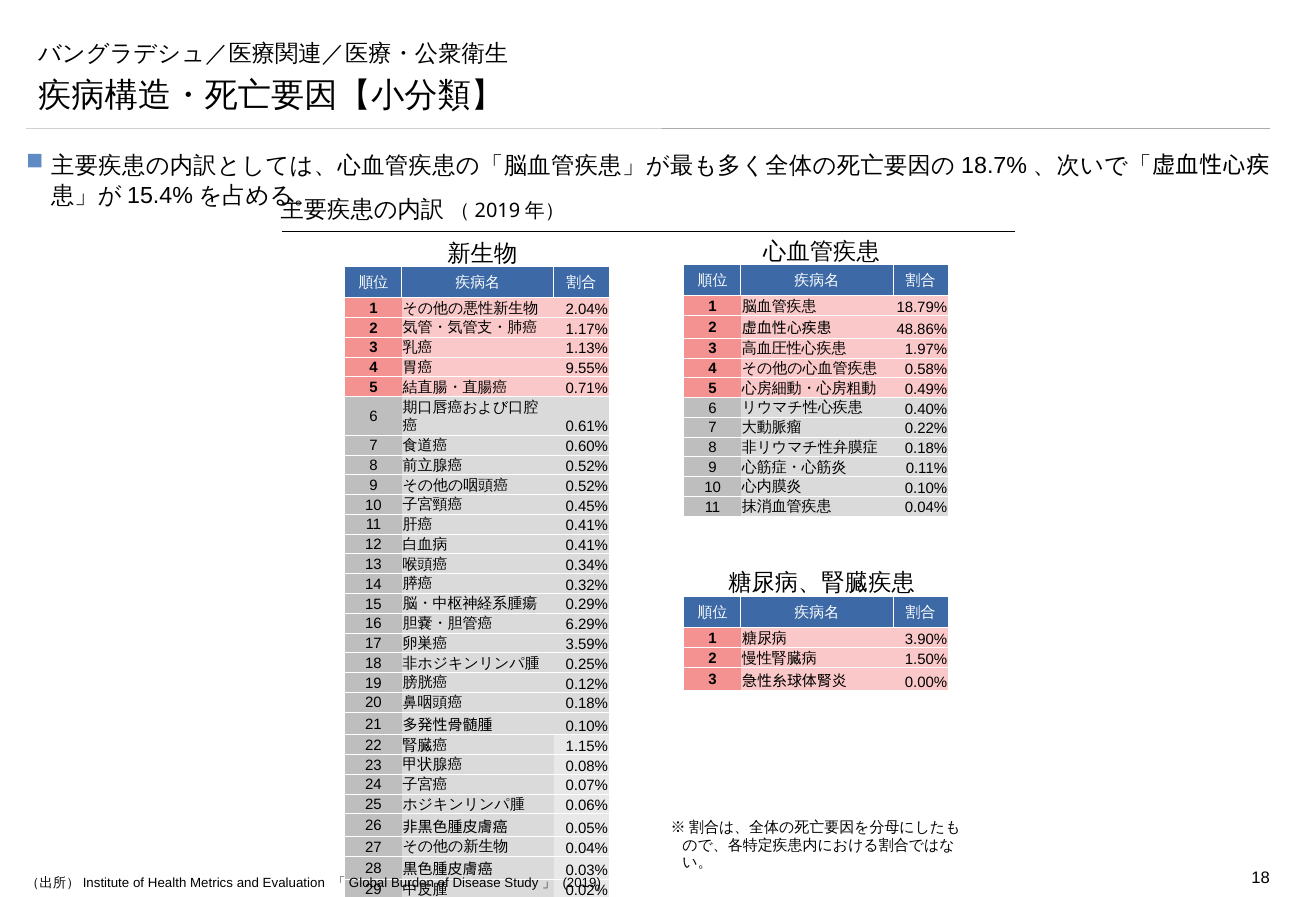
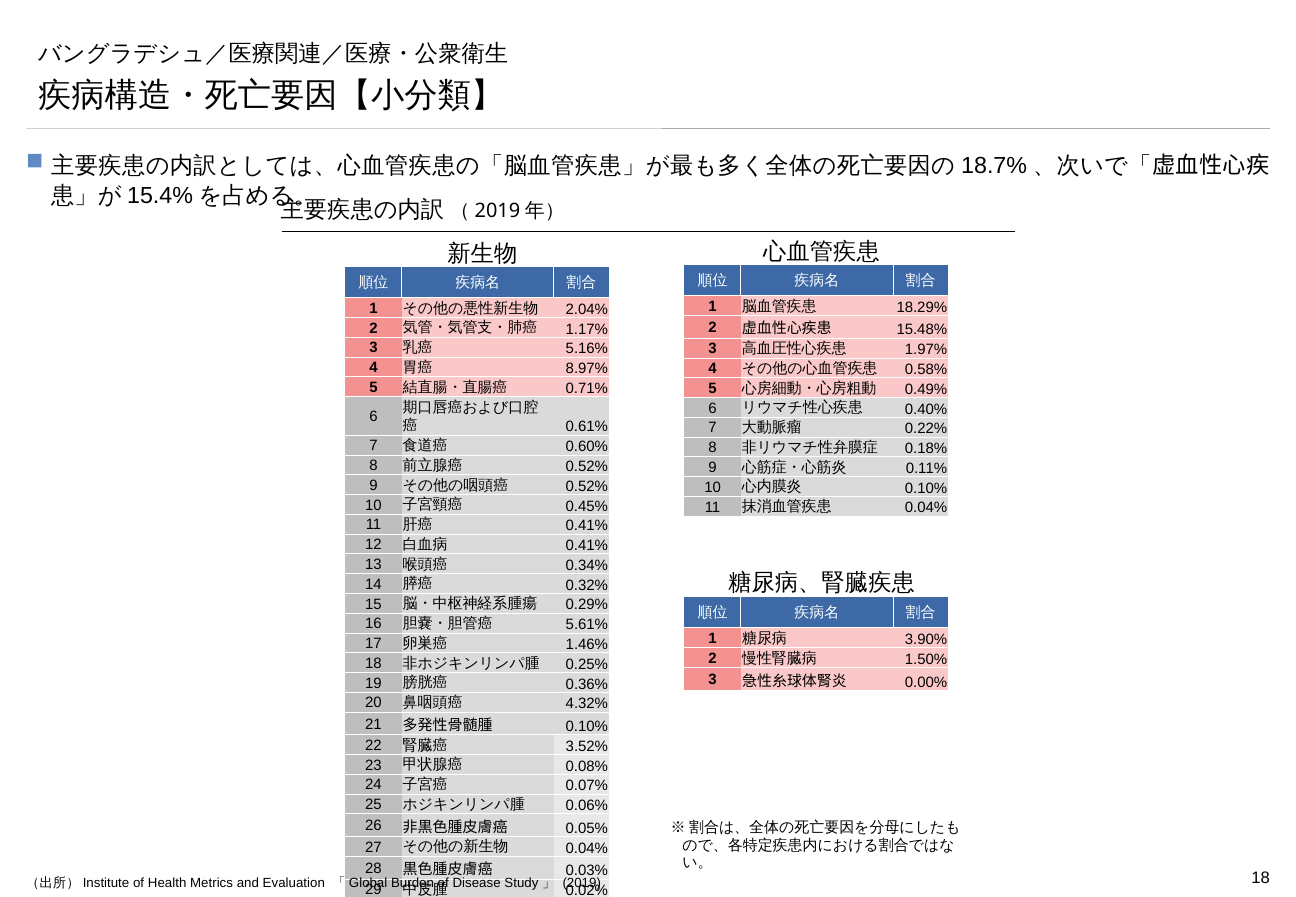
18.79%: 18.79% -> 18.29%
48.86%: 48.86% -> 15.48%
1.13%: 1.13% -> 5.16%
9.55%: 9.55% -> 8.97%
6.29%: 6.29% -> 5.61%
3.59%: 3.59% -> 1.46%
0.12%: 0.12% -> 0.36%
0.18% at (587, 704): 0.18% -> 4.32%
1.15%: 1.15% -> 3.52%
